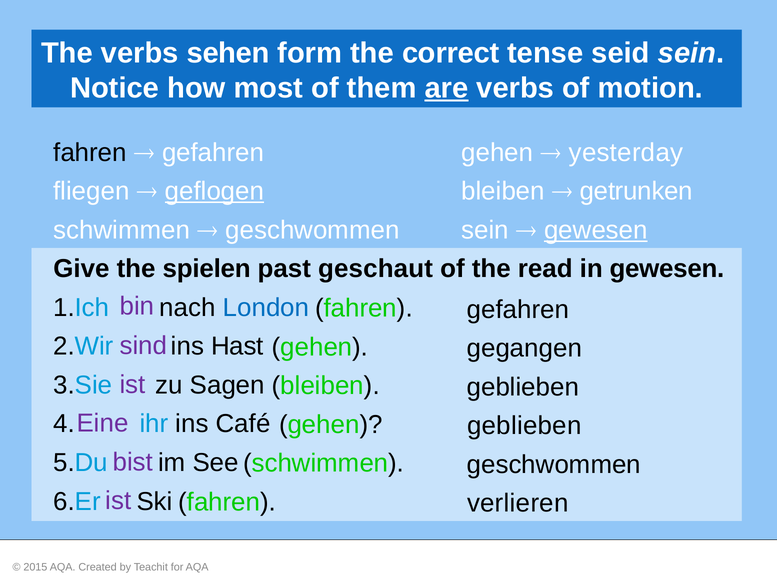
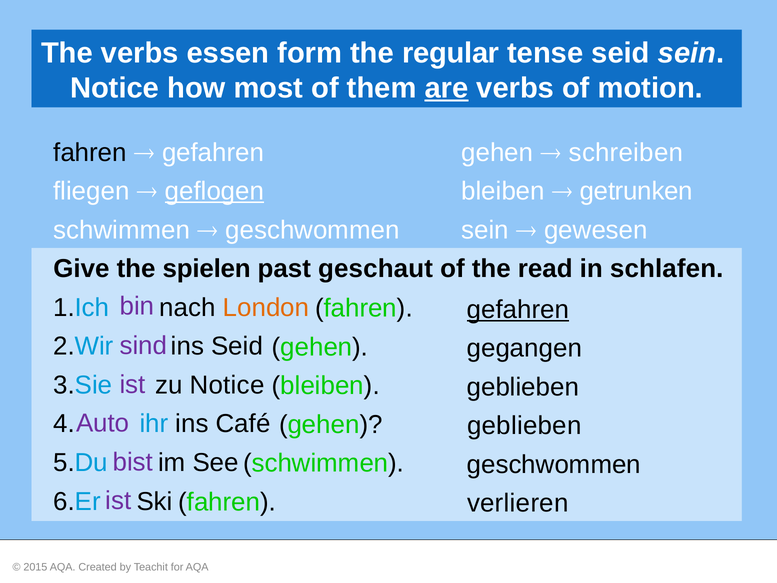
sehen: sehen -> essen
correct: correct -> regular
yesterday: yesterday -> schreiben
gewesen at (596, 230) underline: present -> none
in gewesen: gewesen -> schlafen
London colour: blue -> orange
gefahren at (518, 309) underline: none -> present
ins Hast: Hast -> Seid
zu Sagen: Sagen -> Notice
Eine: Eine -> Auto
